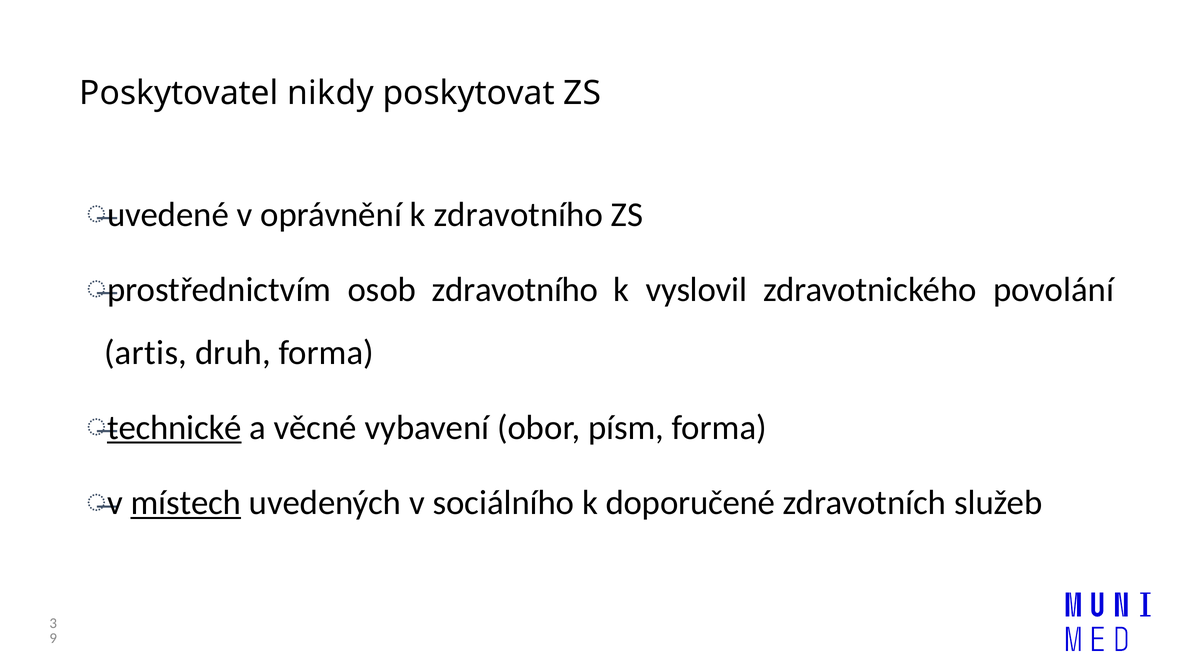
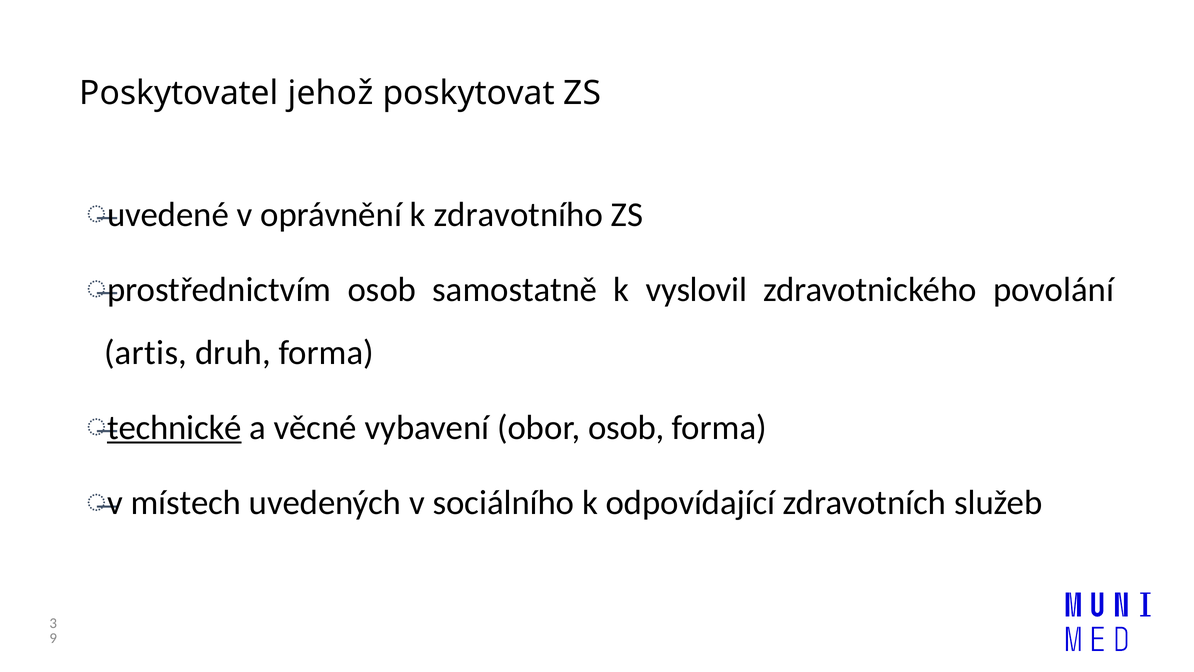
nikdy: nikdy -> jehož
osob zdravotního: zdravotního -> samostatně
obor písm: písm -> osob
místech underline: present -> none
doporučené: doporučené -> odpovídající
